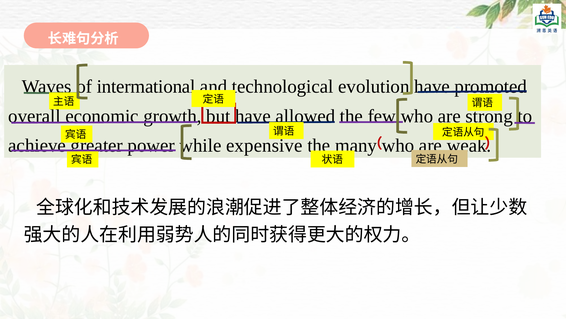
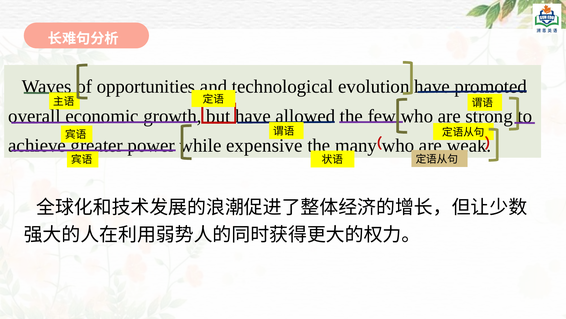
intermational: intermational -> opportunities
